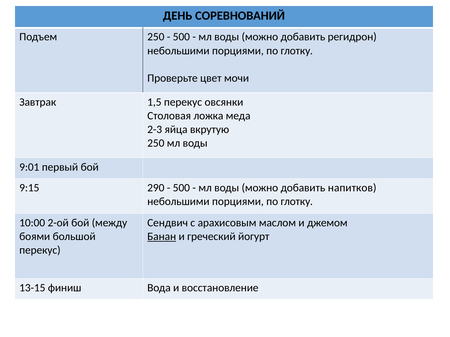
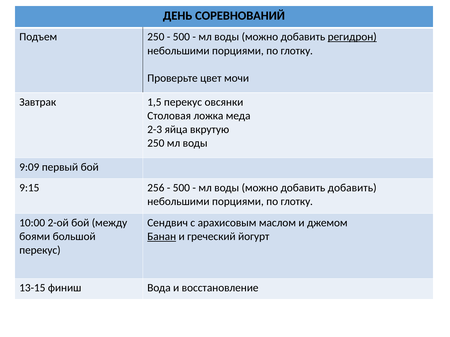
регидрон underline: none -> present
9:01: 9:01 -> 9:09
290: 290 -> 256
добавить напитков: напитков -> добавить
